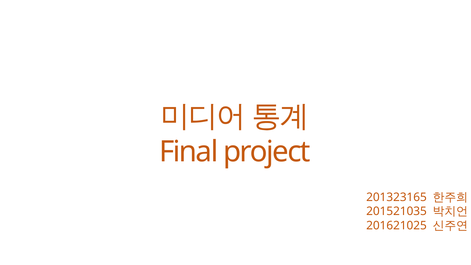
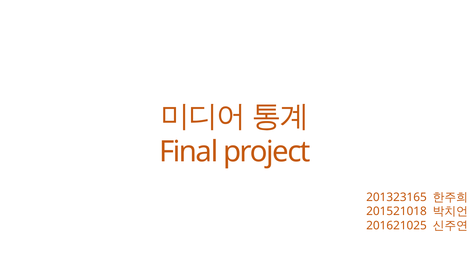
201521035: 201521035 -> 201521018
